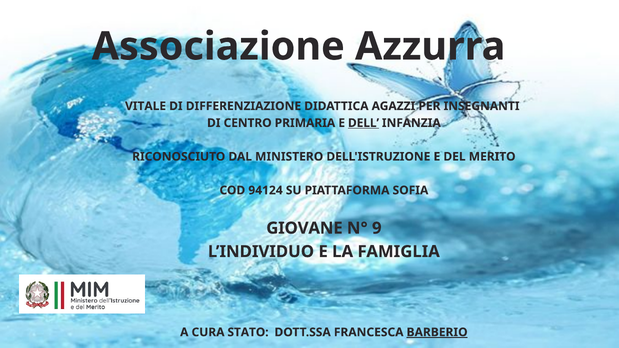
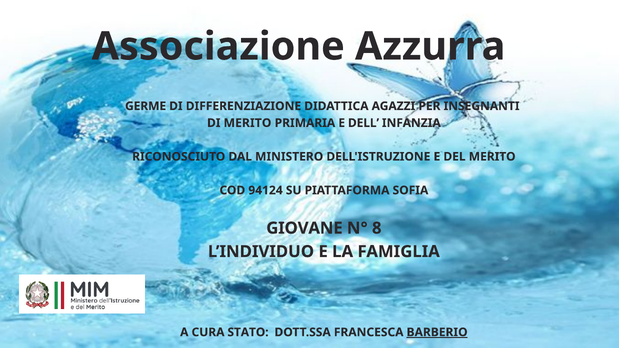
VITALE: VITALE -> GERME
DI CENTRO: CENTRO -> MERITO
DELL underline: present -> none
9: 9 -> 8
